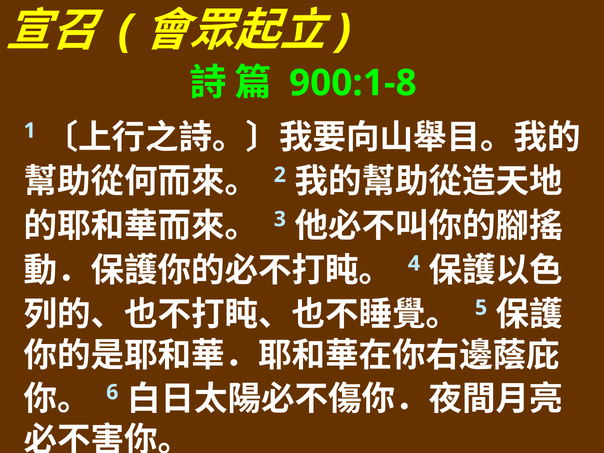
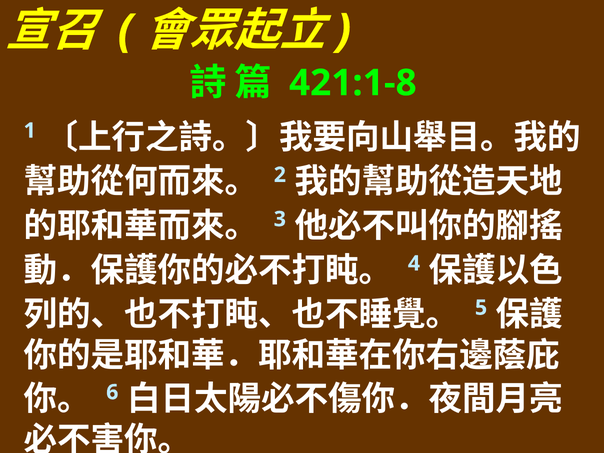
900:1-8: 900:1-8 -> 421:1-8
